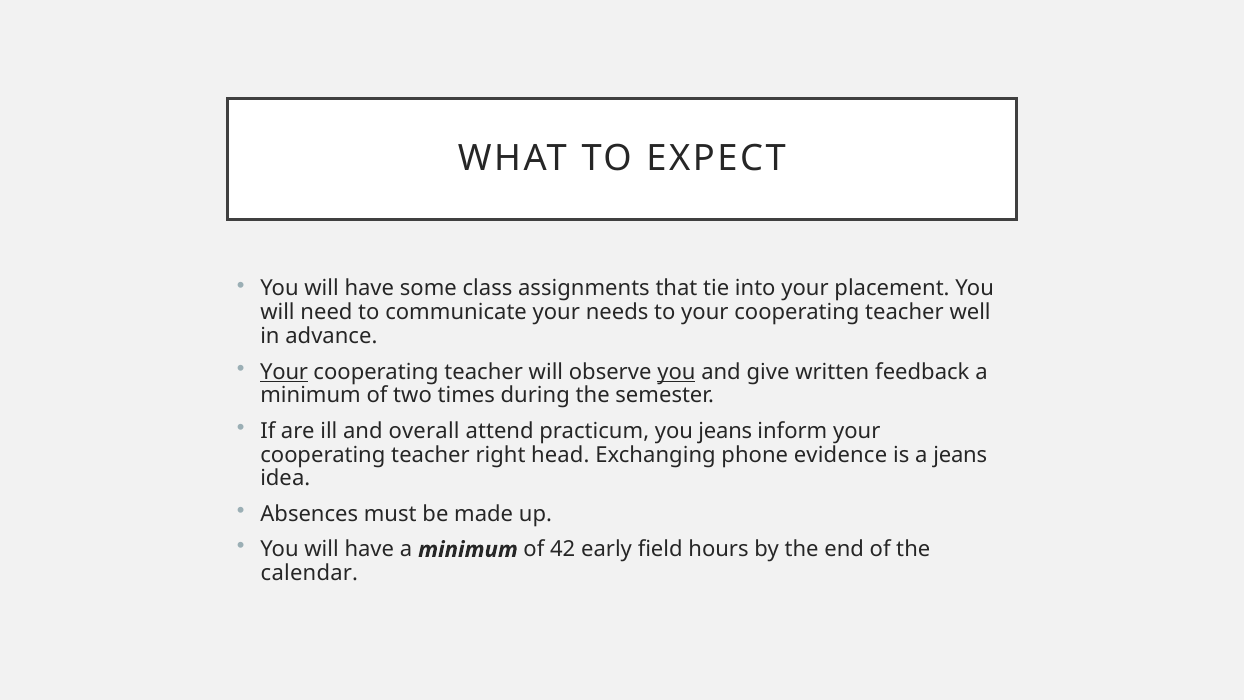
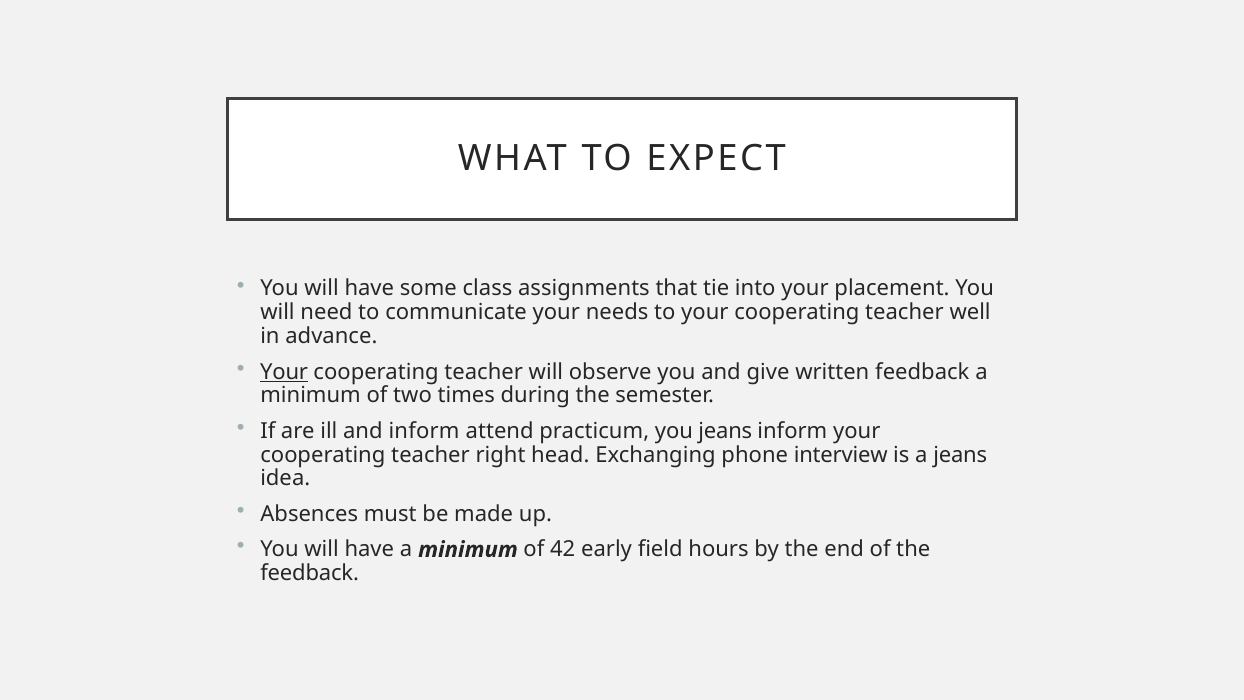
you at (676, 372) underline: present -> none
and overall: overall -> inform
evidence: evidence -> interview
calendar at (309, 573): calendar -> feedback
